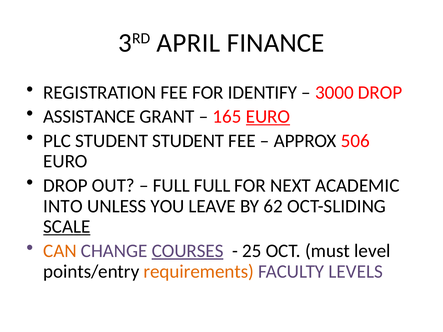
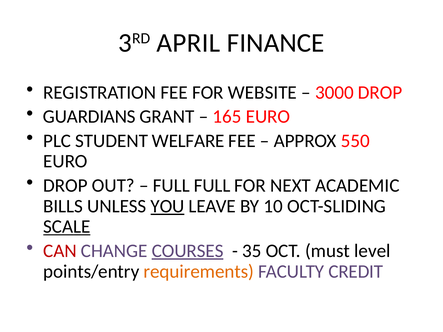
IDENTIFY: IDENTIFY -> WEBSITE
ASSISTANCE: ASSISTANCE -> GUARDIANS
EURO at (268, 117) underline: present -> none
STUDENT STUDENT: STUDENT -> WELFARE
506: 506 -> 550
INTO: INTO -> BILLS
YOU underline: none -> present
62: 62 -> 10
CAN colour: orange -> red
25: 25 -> 35
LEVELS: LEVELS -> CREDIT
